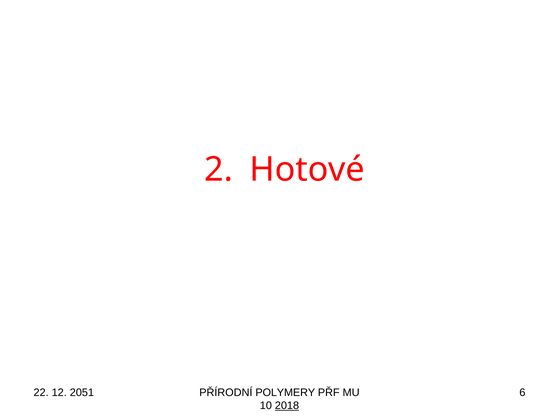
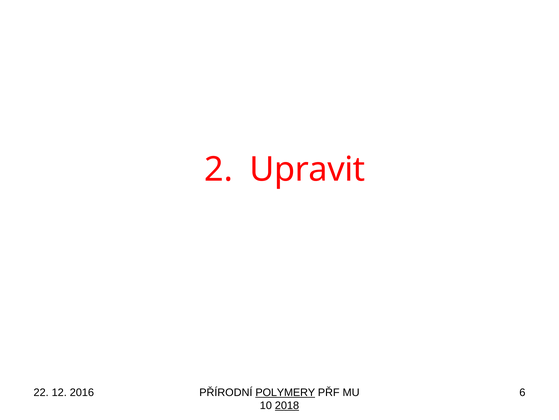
Hotové: Hotové -> Upravit
2051: 2051 -> 2016
POLYMERY underline: none -> present
